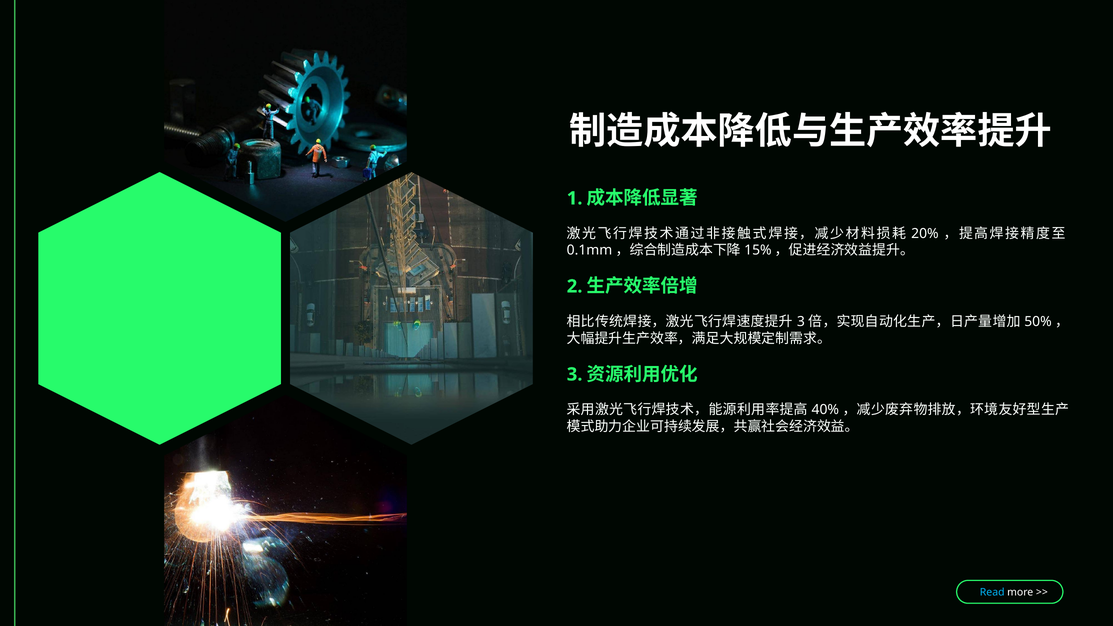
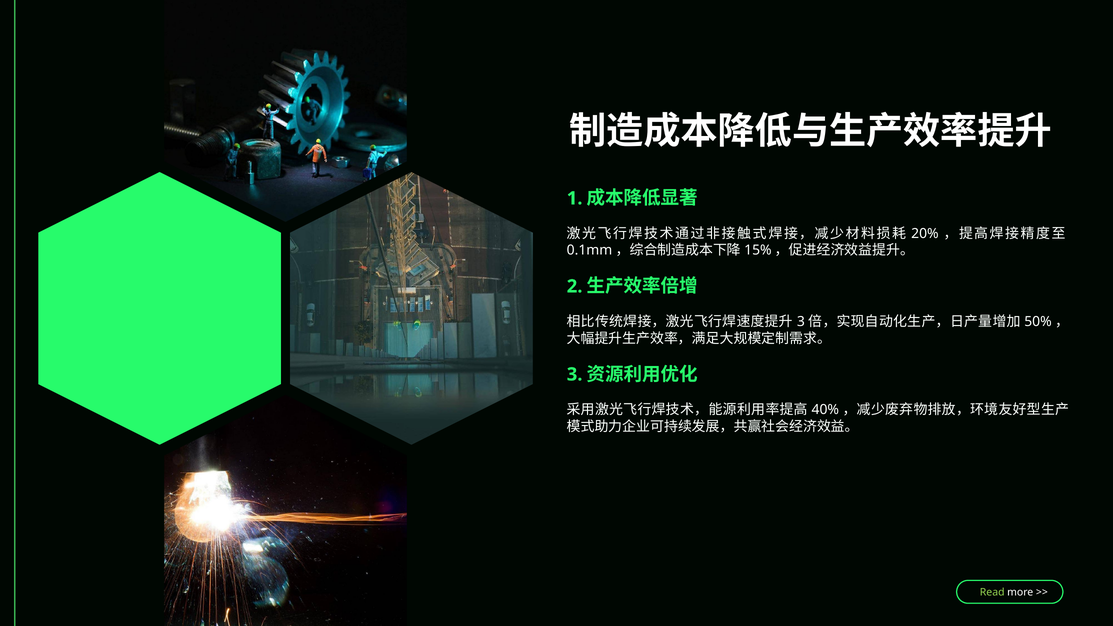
Read colour: light blue -> light green
